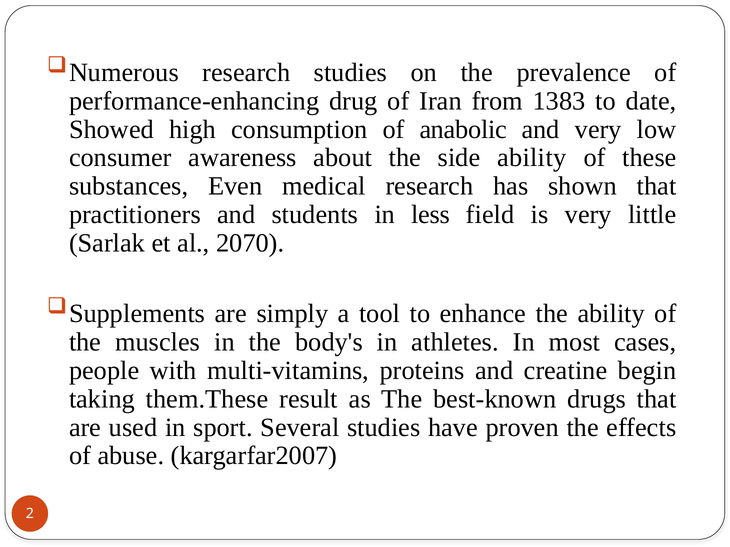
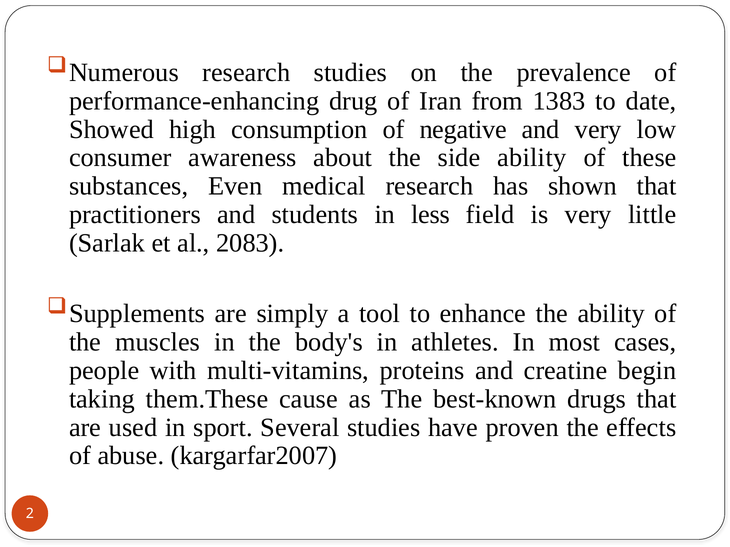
anabolic: anabolic -> negative
2070: 2070 -> 2083
result: result -> cause
